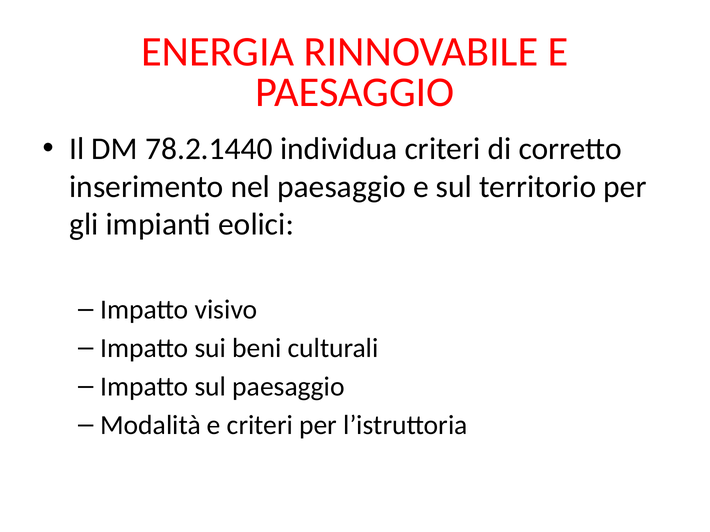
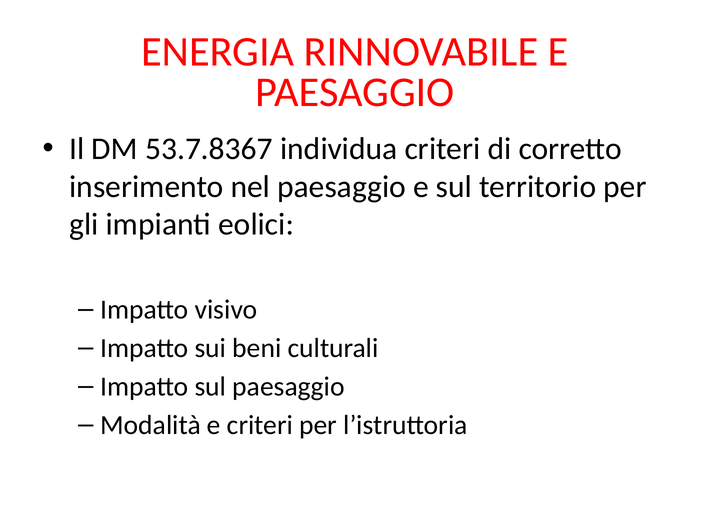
78.2.1440: 78.2.1440 -> 53.7.8367
